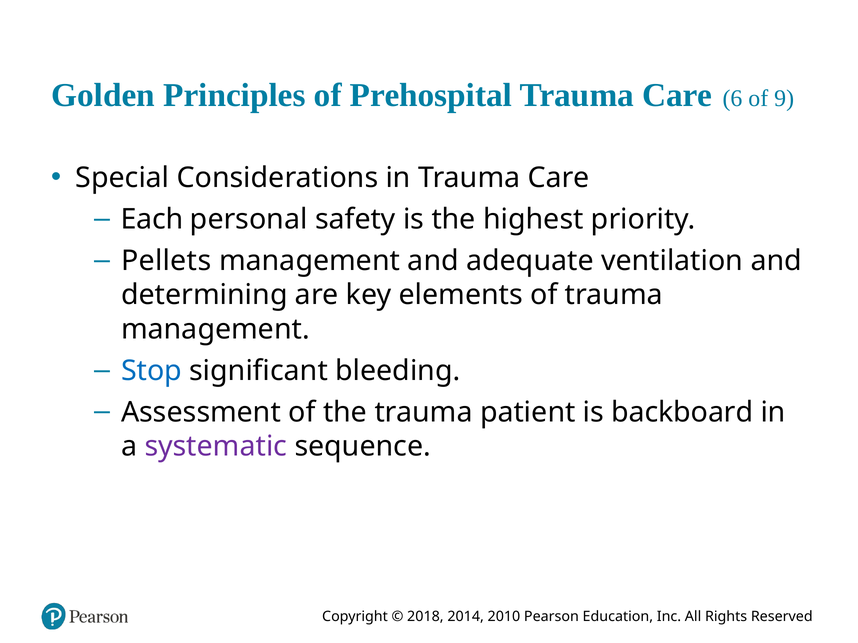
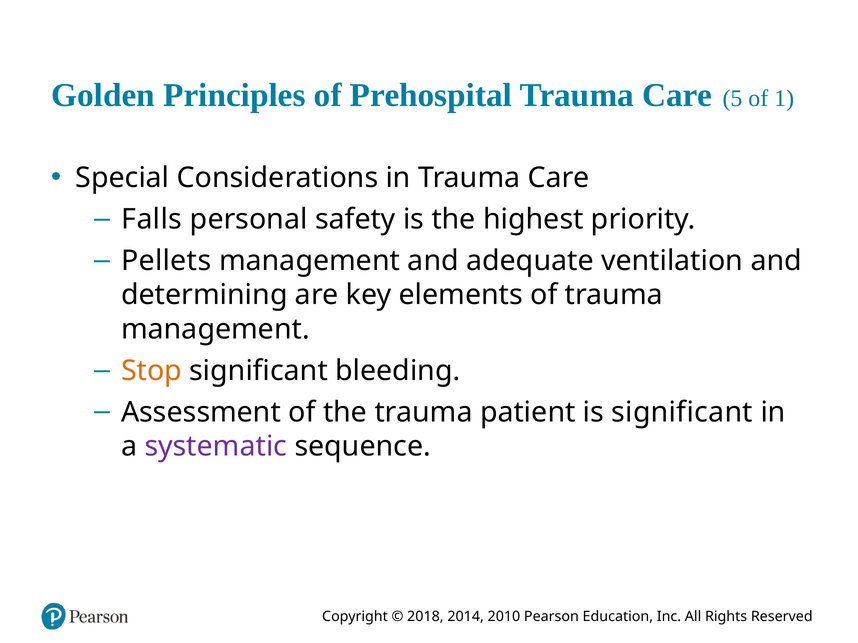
6: 6 -> 5
9: 9 -> 1
Each: Each -> Falls
Stop colour: blue -> orange
is backboard: backboard -> significant
